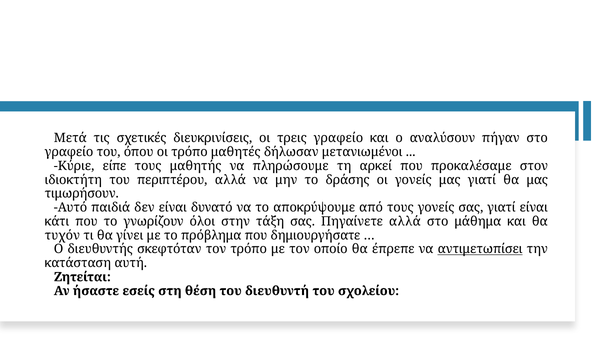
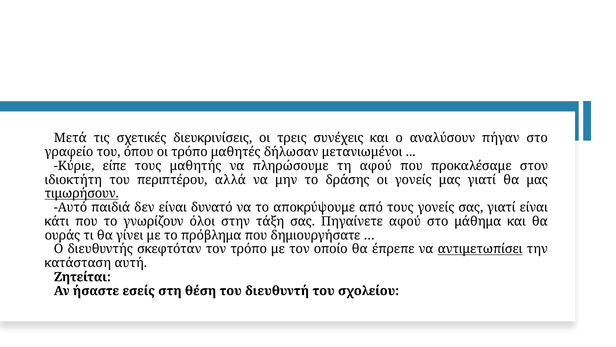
τρεις γραφείο: γραφείο -> συνέχεις
τη αρκεί: αρκεί -> αφού
τιμωρήσουν underline: none -> present
Πηγαίνετε αλλά: αλλά -> αφού
τυχόν: τυχόν -> ουράς
